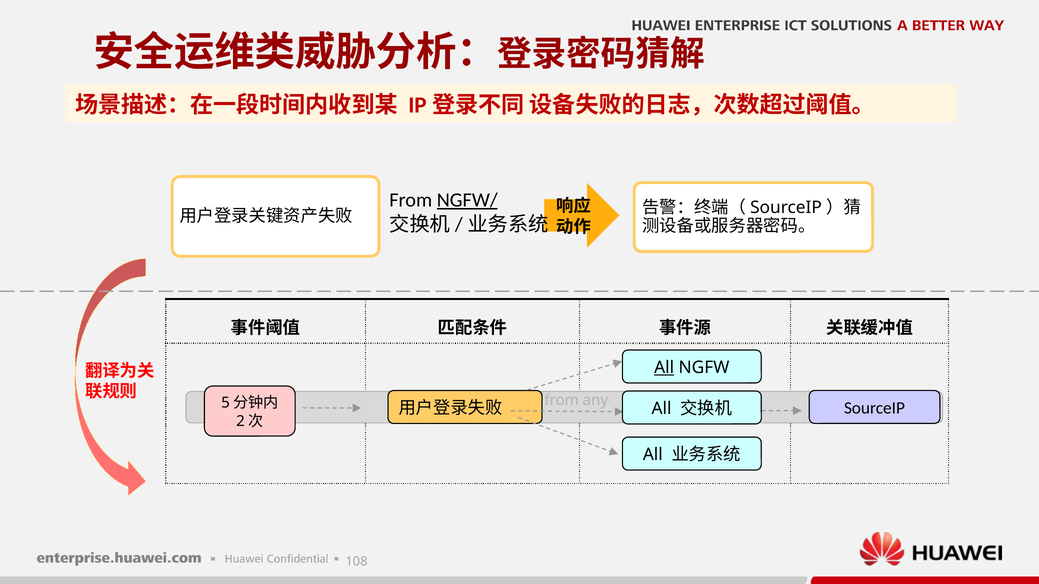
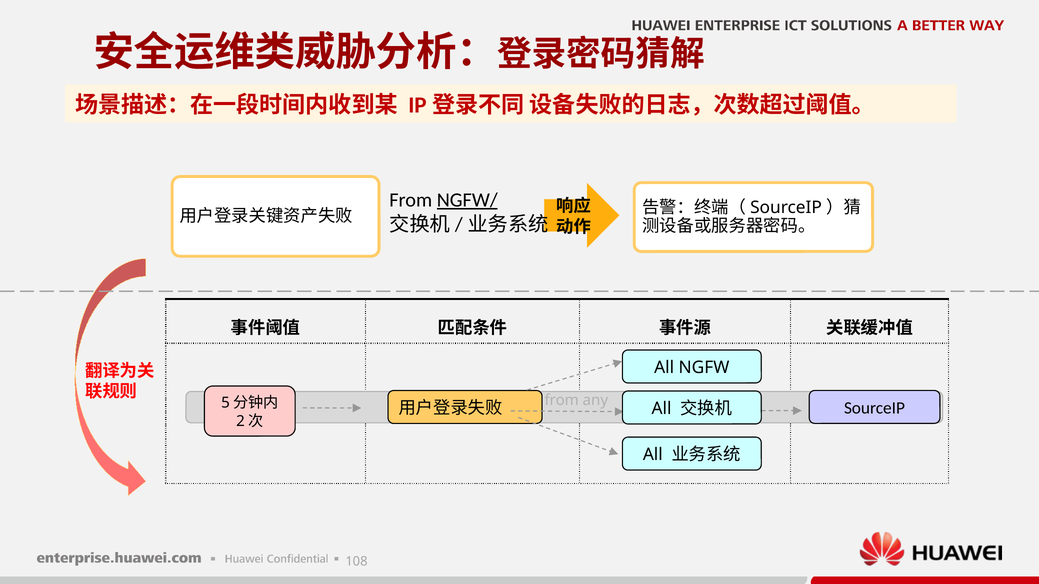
All at (664, 368) underline: present -> none
